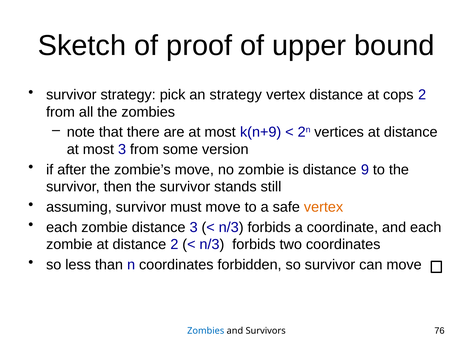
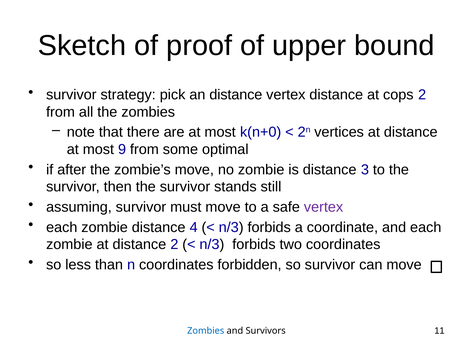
an strategy: strategy -> distance
k(n+9: k(n+9 -> k(n+0
most 3: 3 -> 9
version: version -> optimal
9: 9 -> 3
vertex at (324, 208) colour: orange -> purple
distance 3: 3 -> 4
76: 76 -> 11
